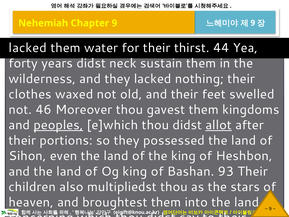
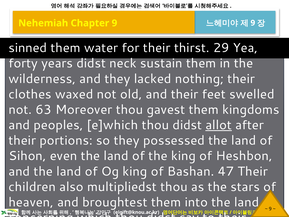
lacked at (28, 48): lacked -> sinned
44: 44 -> 29
46: 46 -> 63
peoples underline: present -> none
93: 93 -> 47
